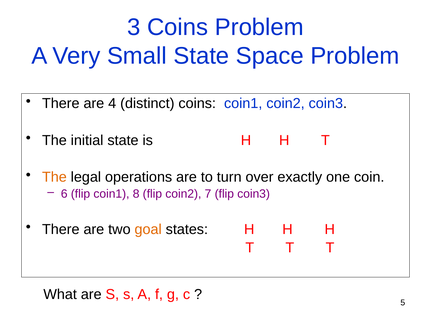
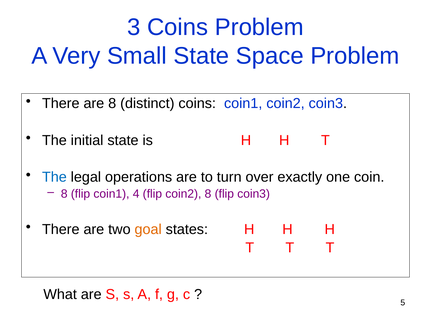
are 4: 4 -> 8
The at (54, 177) colour: orange -> blue
6 at (64, 193): 6 -> 8
8: 8 -> 4
coin2 7: 7 -> 8
